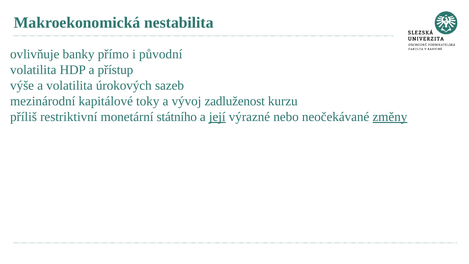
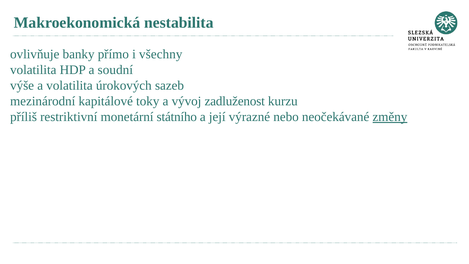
původní: původní -> všechny
přístup: přístup -> soudní
její underline: present -> none
